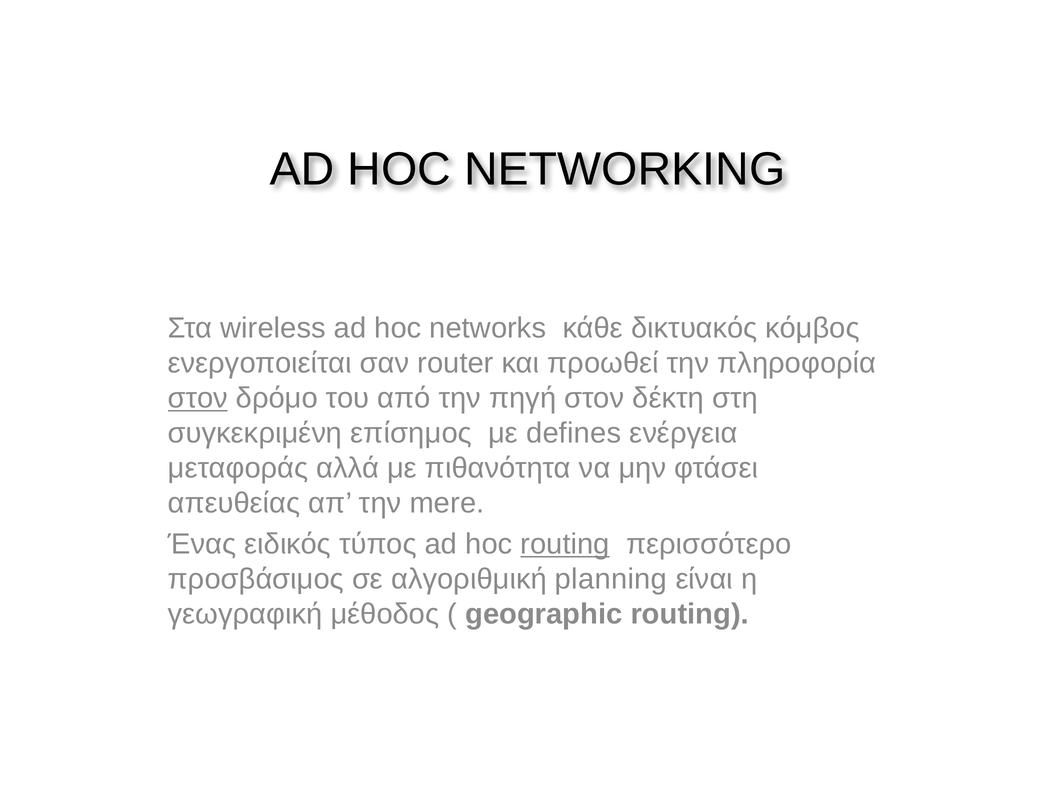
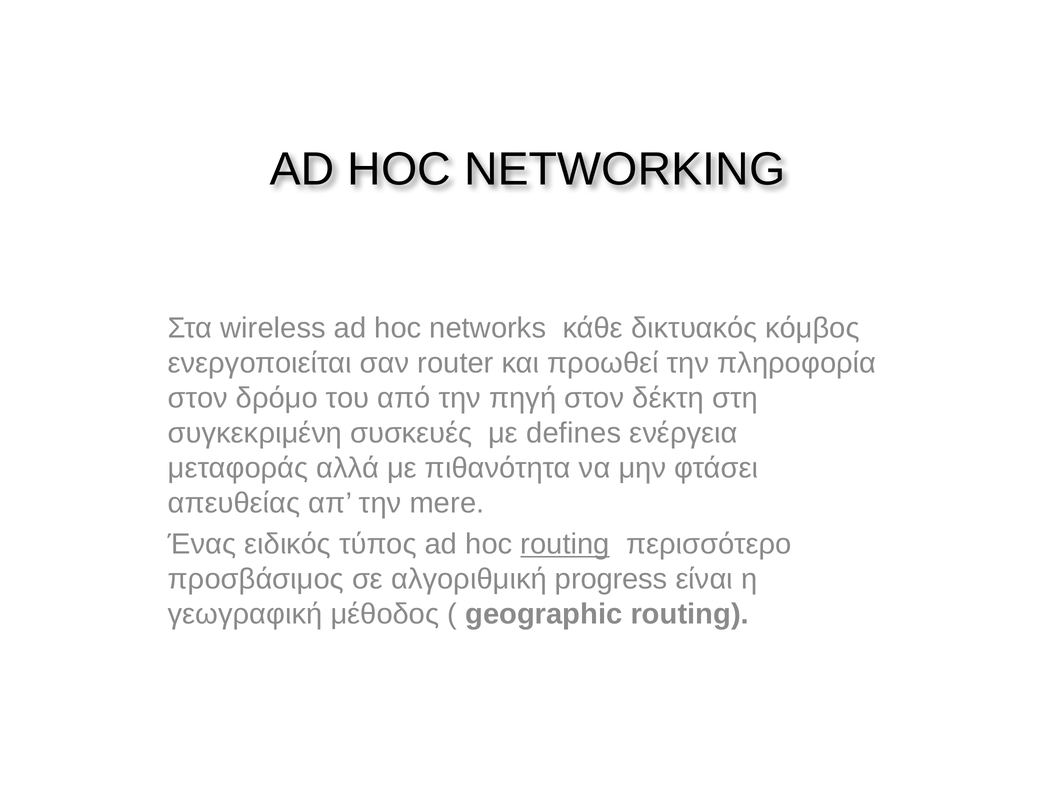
στον at (198, 398) underline: present -> none
επίσημος: επίσημος -> συσκευές
planning: planning -> progress
